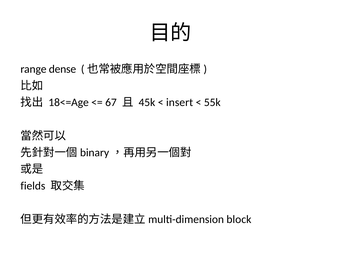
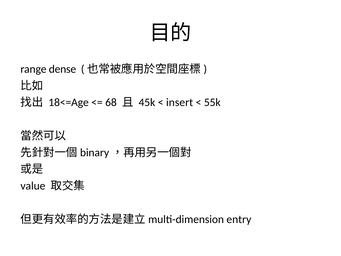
67: 67 -> 68
fields: fields -> value
block: block -> entry
